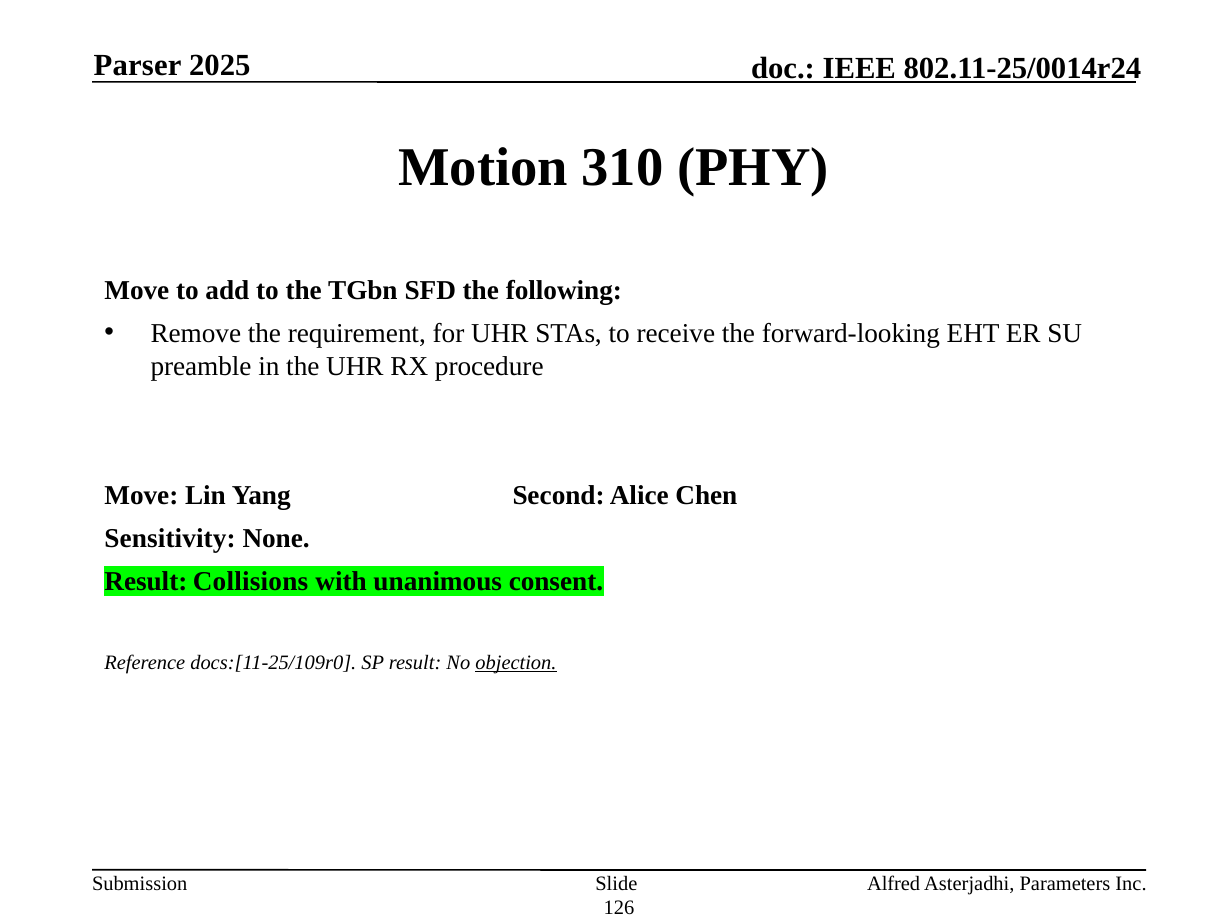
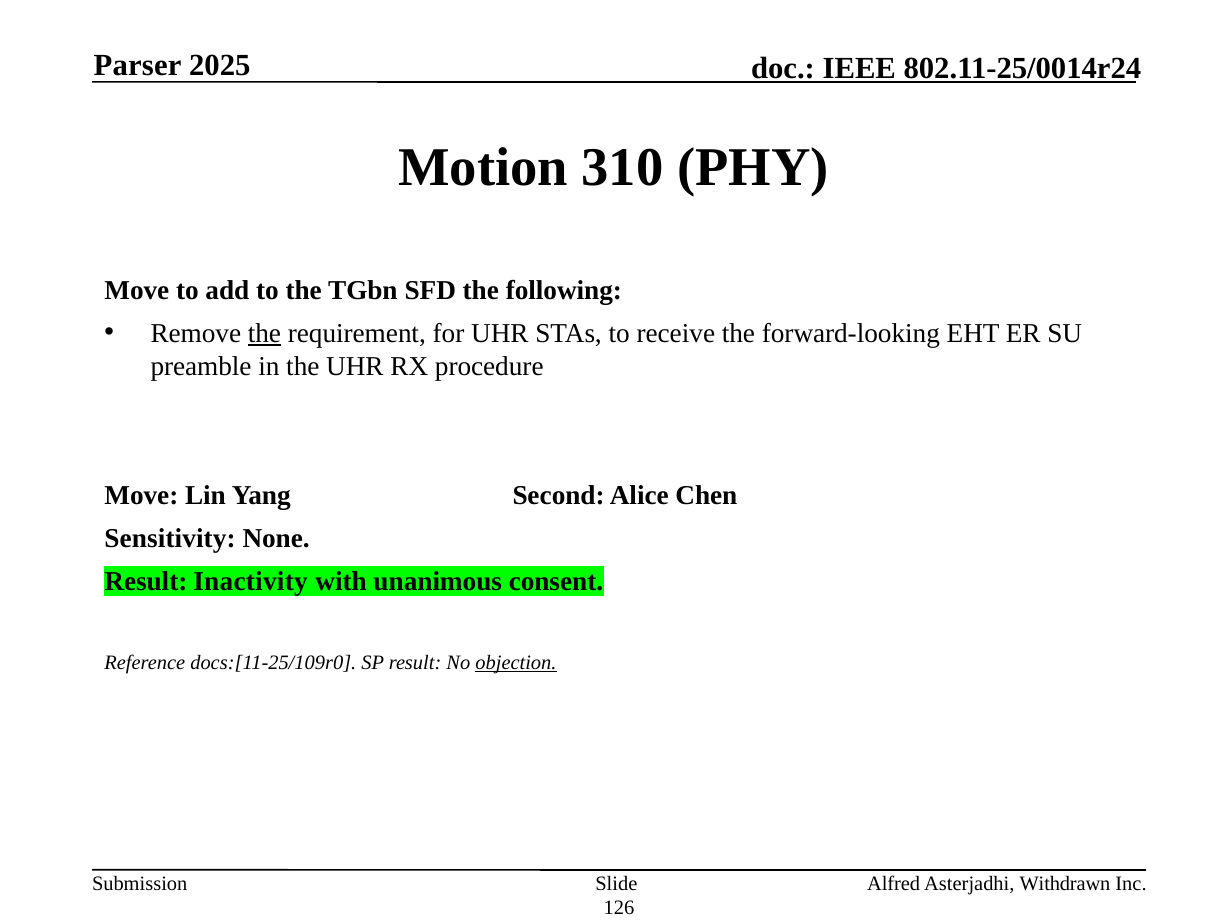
the at (264, 333) underline: none -> present
Collisions: Collisions -> Inactivity
Parameters: Parameters -> Withdrawn
